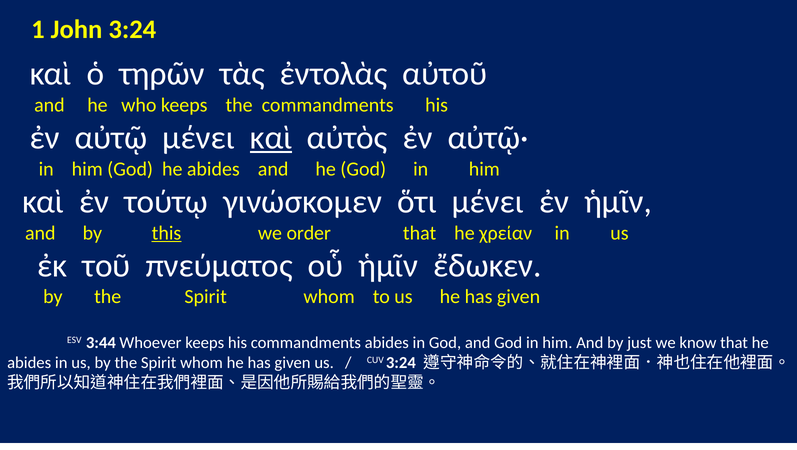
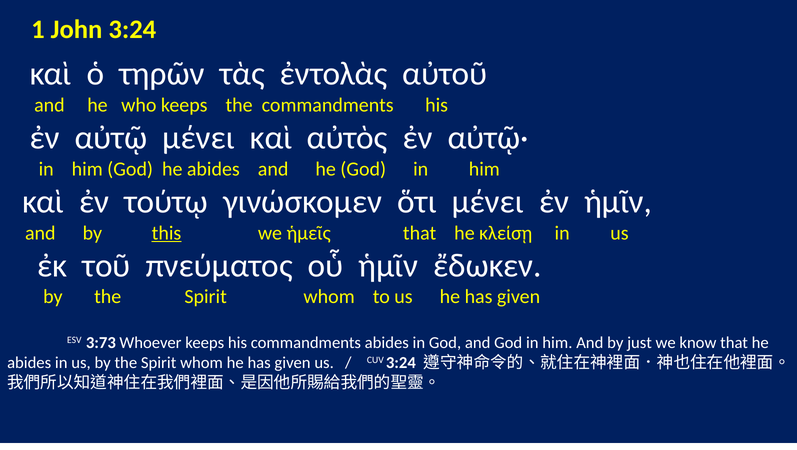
καὶ at (271, 138) underline: present -> none
order: order -> ἡμεῖς
χρείαν: χρείαν -> κλείσῃ
3:44: 3:44 -> 3:73
